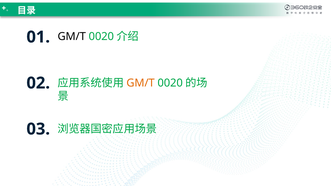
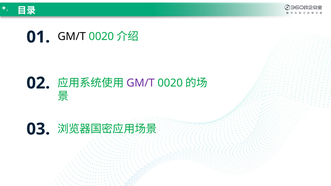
GM/T at (141, 83) colour: orange -> purple
